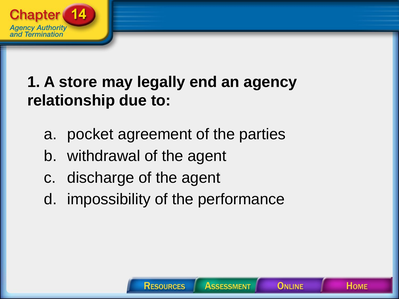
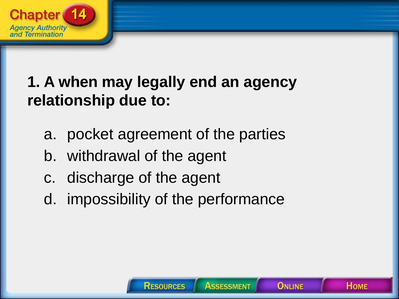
store: store -> when
